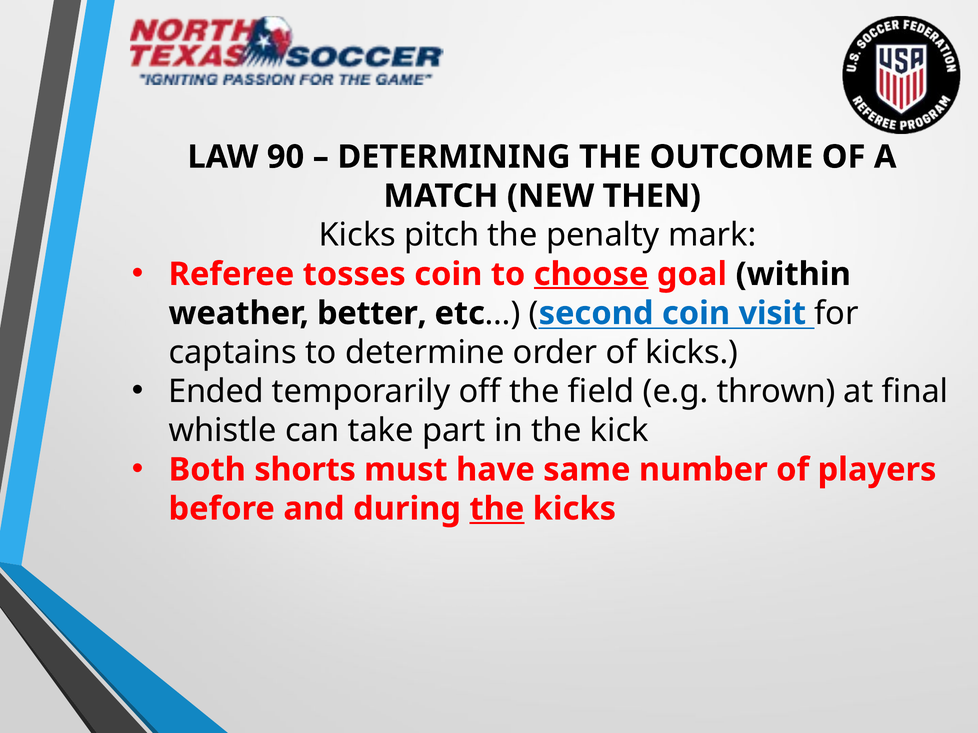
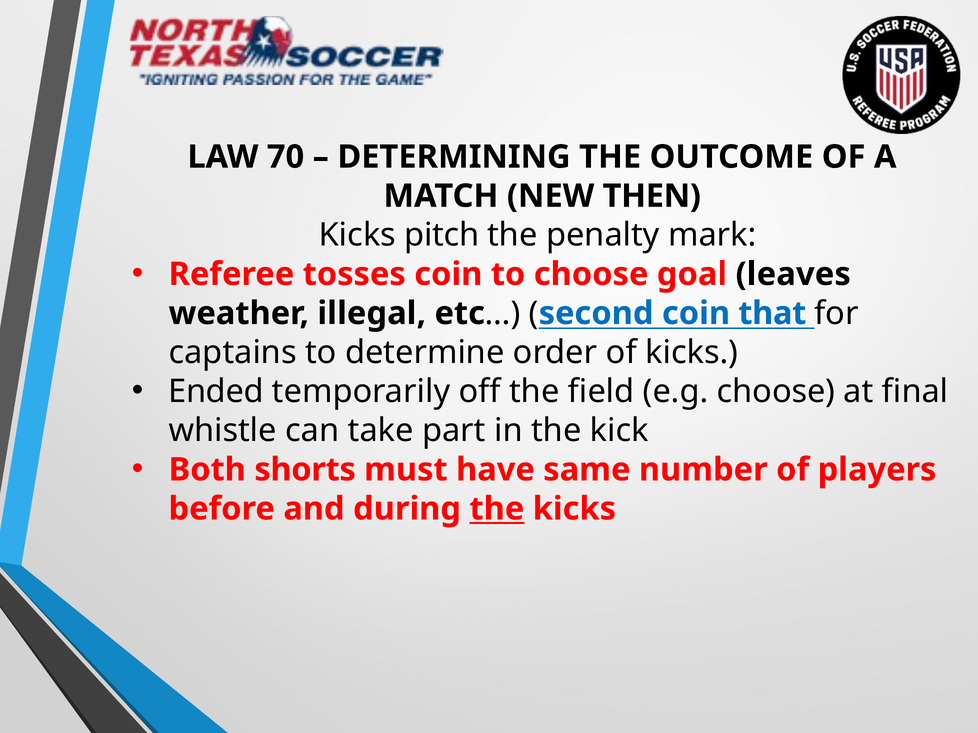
90: 90 -> 70
choose at (591, 274) underline: present -> none
within: within -> leaves
better: better -> illegal
visit: visit -> that
e.g thrown: thrown -> choose
